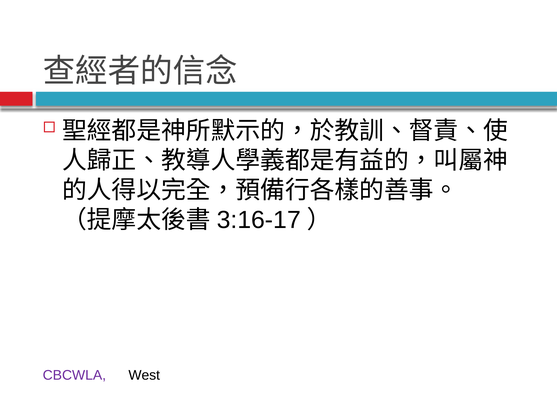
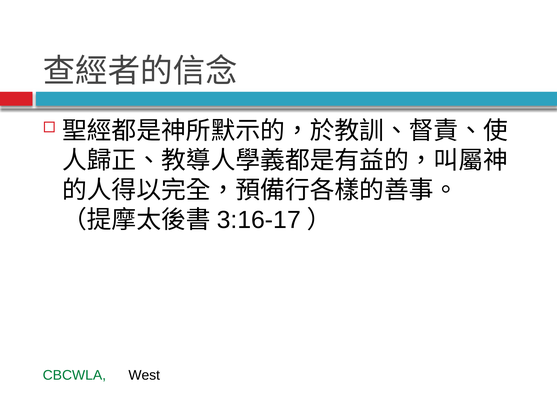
CBCWLA colour: purple -> green
